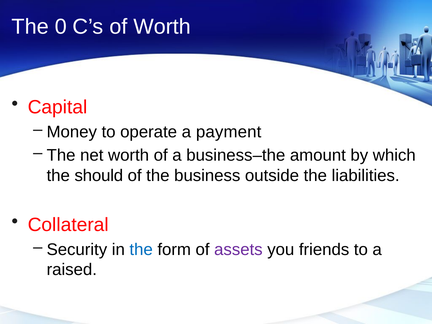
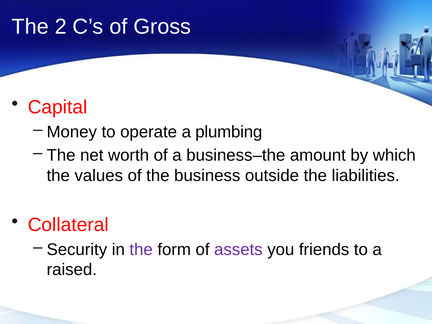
0: 0 -> 2
of Worth: Worth -> Gross
payment: payment -> plumbing
should: should -> values
the at (141, 250) colour: blue -> purple
